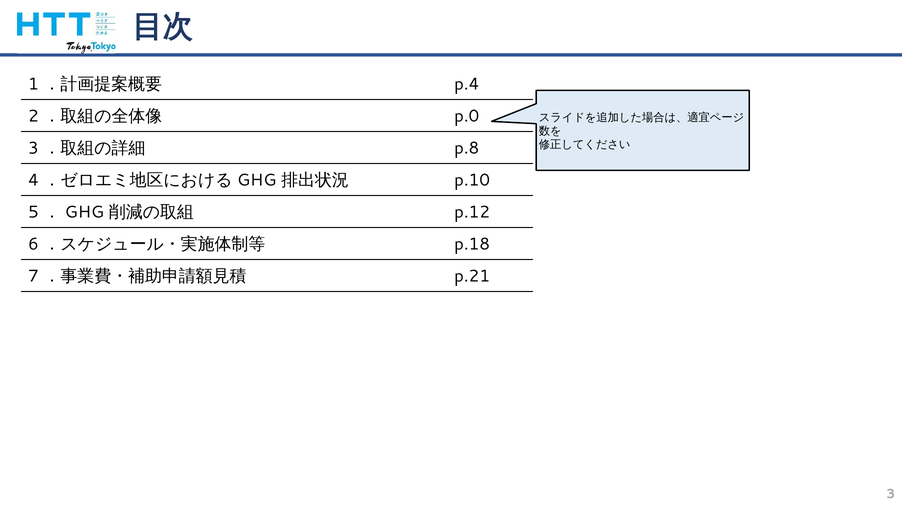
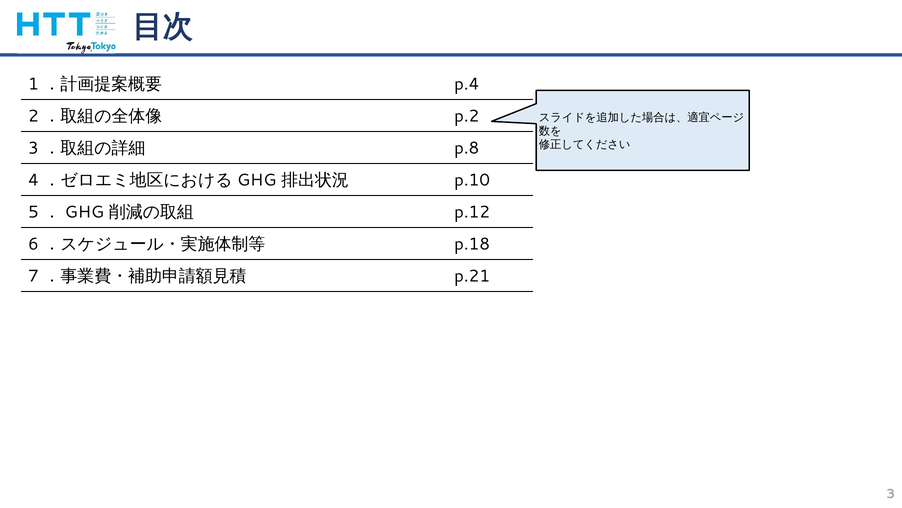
p.0: p.0 -> p.2
